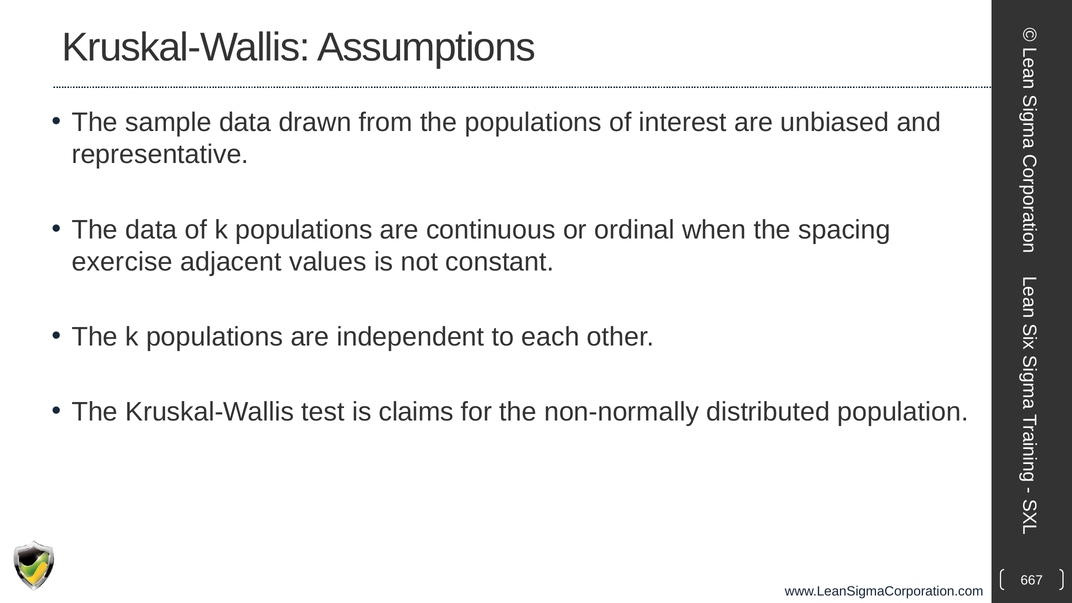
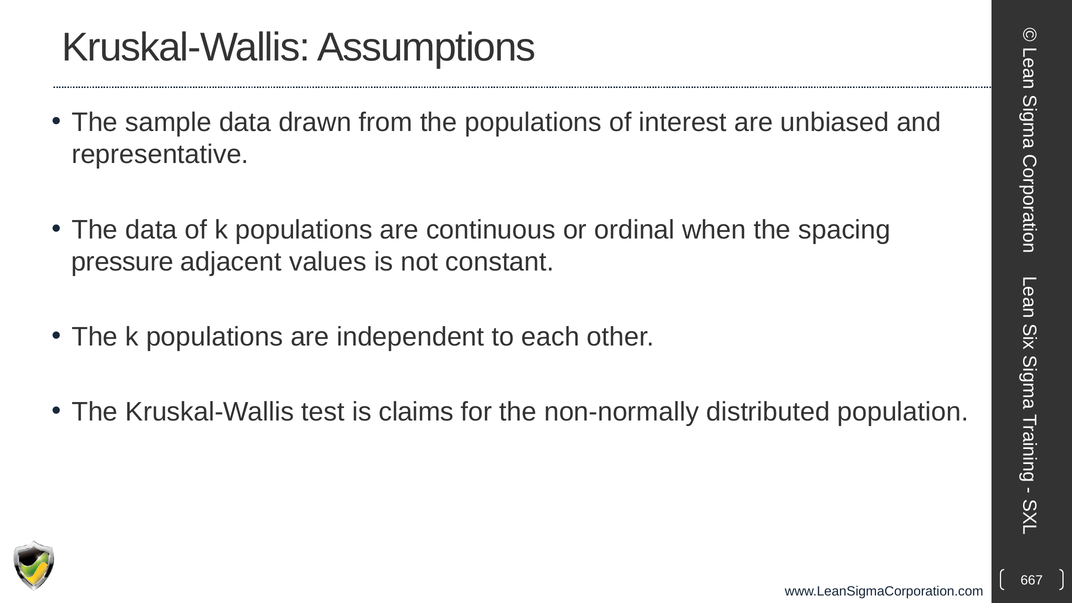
exercise: exercise -> pressure
